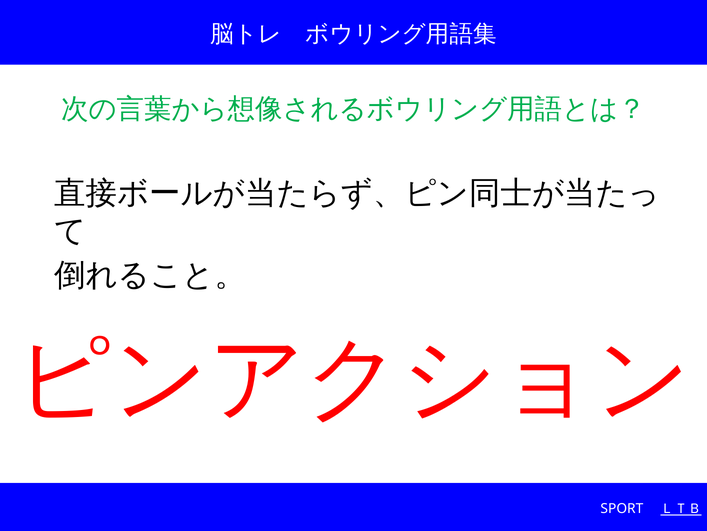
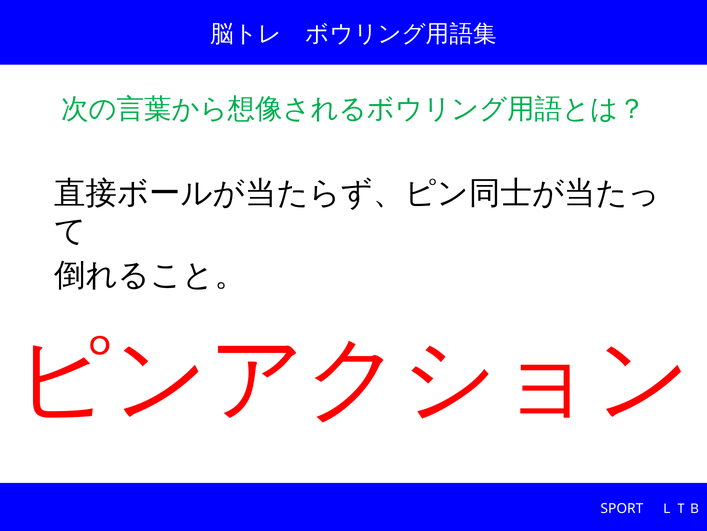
ＬＴＢ underline: present -> none
